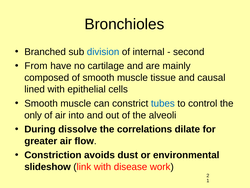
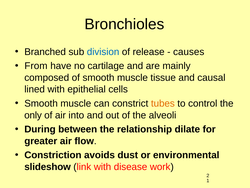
internal: internal -> release
second: second -> causes
tubes colour: blue -> orange
dissolve: dissolve -> between
correlations: correlations -> relationship
